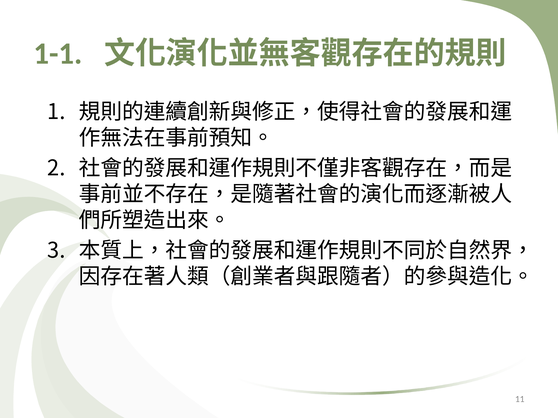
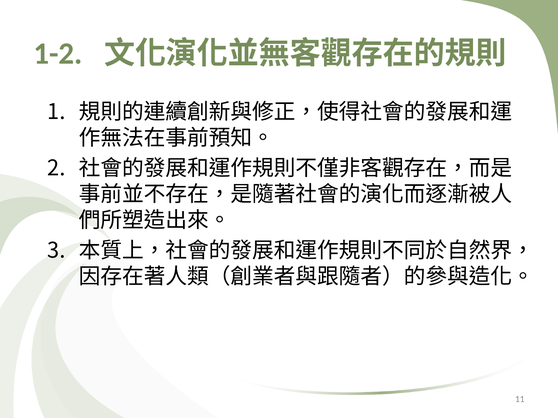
1-1: 1-1 -> 1-2
